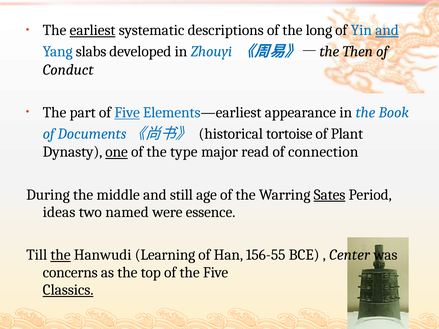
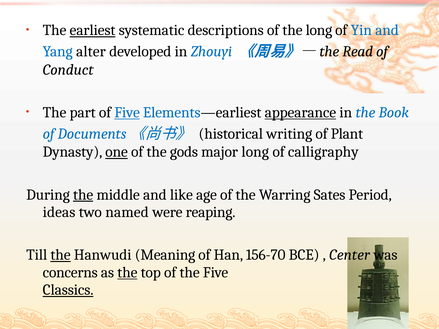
and at (387, 30) underline: present -> none
slabs: slabs -> alter
Then: Then -> Read
appearance underline: none -> present
tortoise: tortoise -> writing
type: type -> gods
major read: read -> long
connection: connection -> calligraphy
the at (83, 195) underline: none -> present
still: still -> like
Sates underline: present -> none
essence: essence -> reaping
Learning: Learning -> Meaning
156-55: 156-55 -> 156-70
the at (127, 273) underline: none -> present
